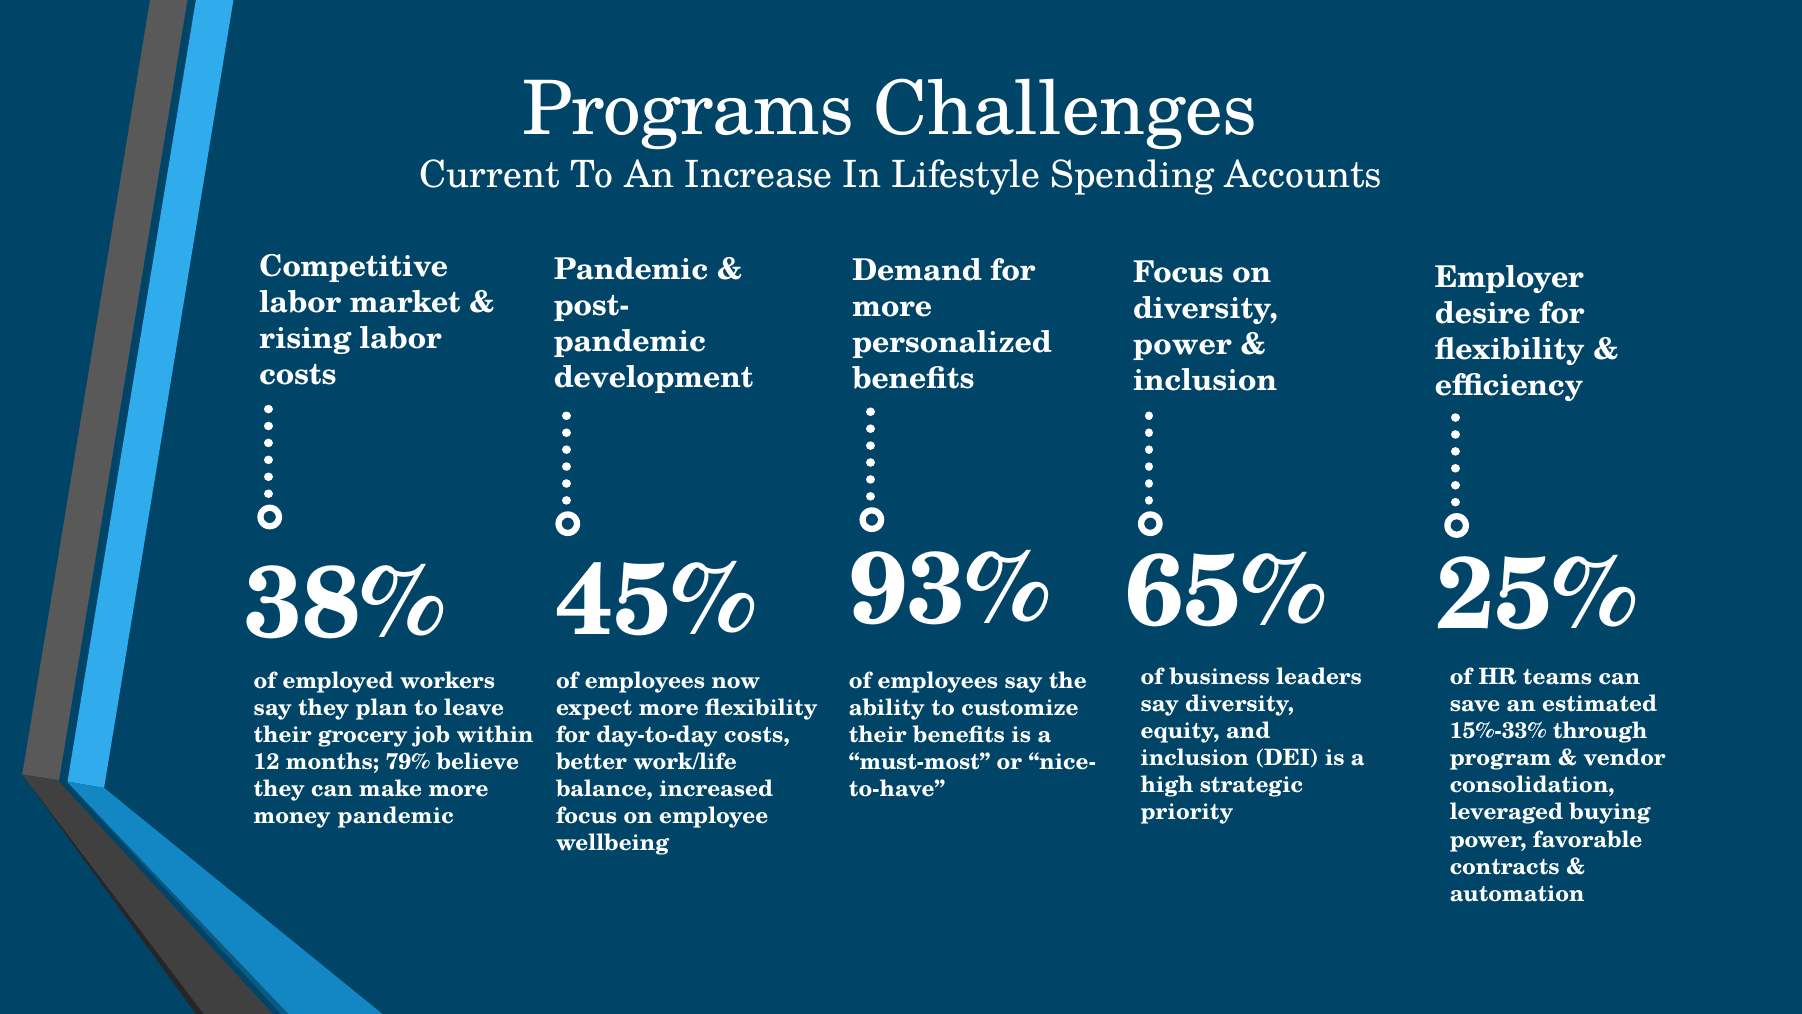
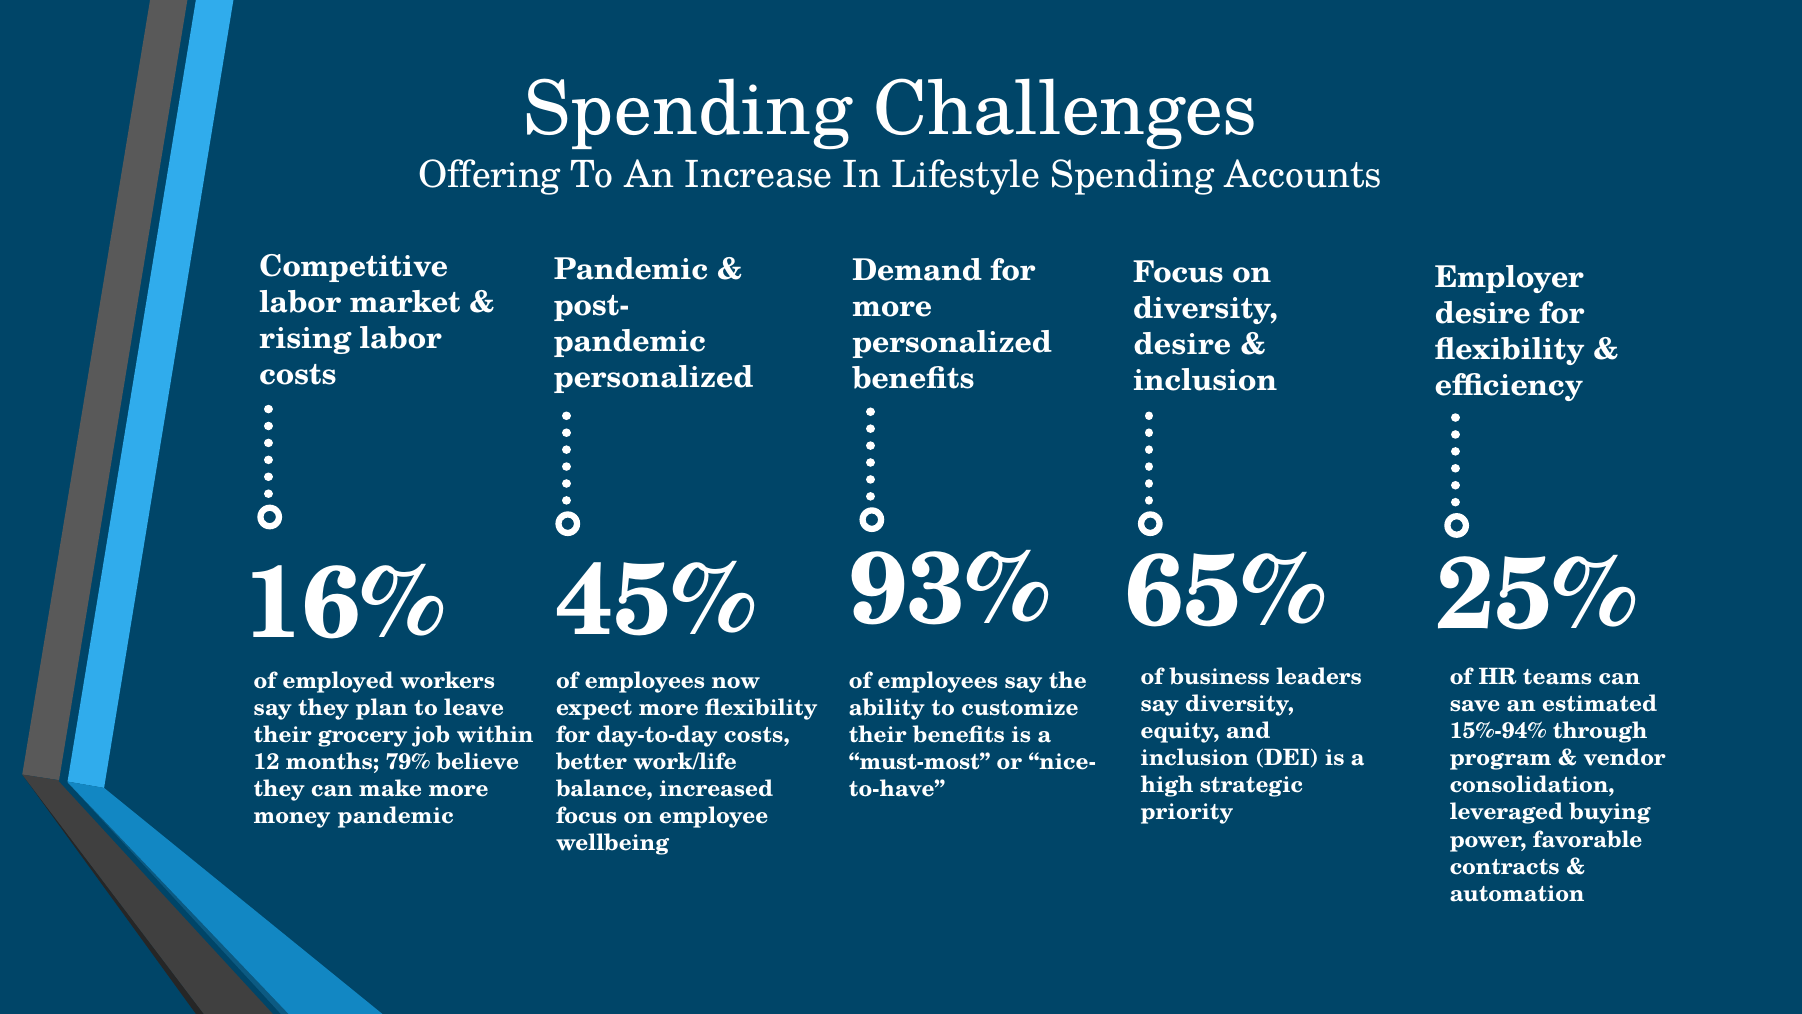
Programs at (688, 110): Programs -> Spending
Current: Current -> Offering
power at (1182, 345): power -> desire
development at (654, 377): development -> personalized
38%: 38% -> 16%
15%-33%: 15%-33% -> 15%-94%
